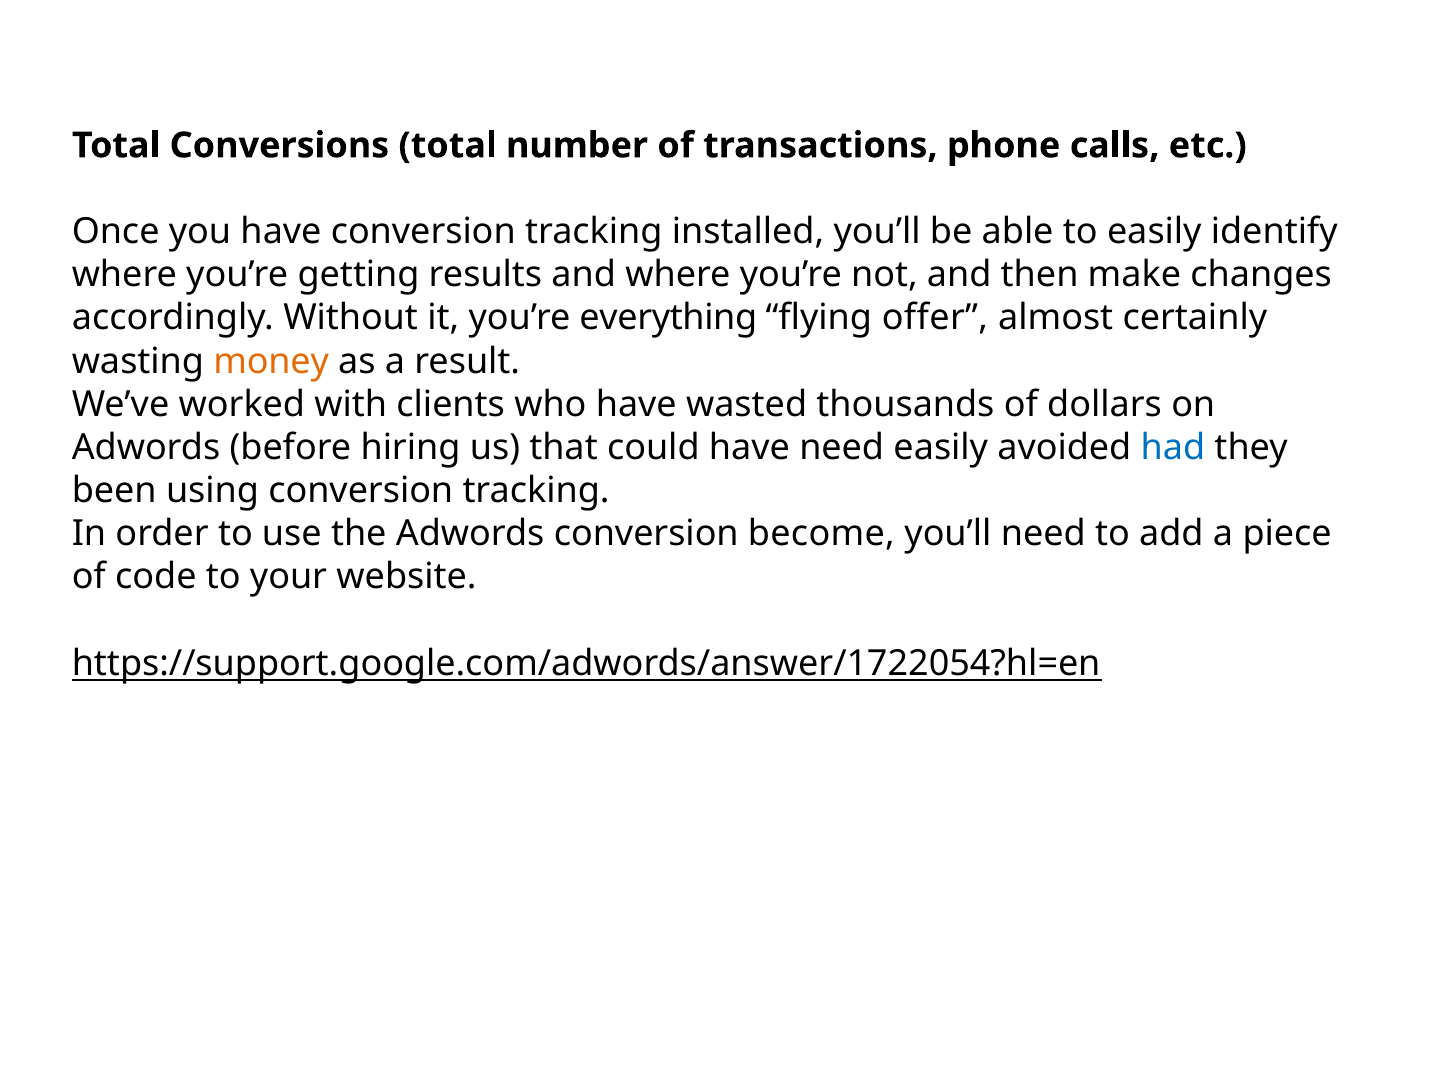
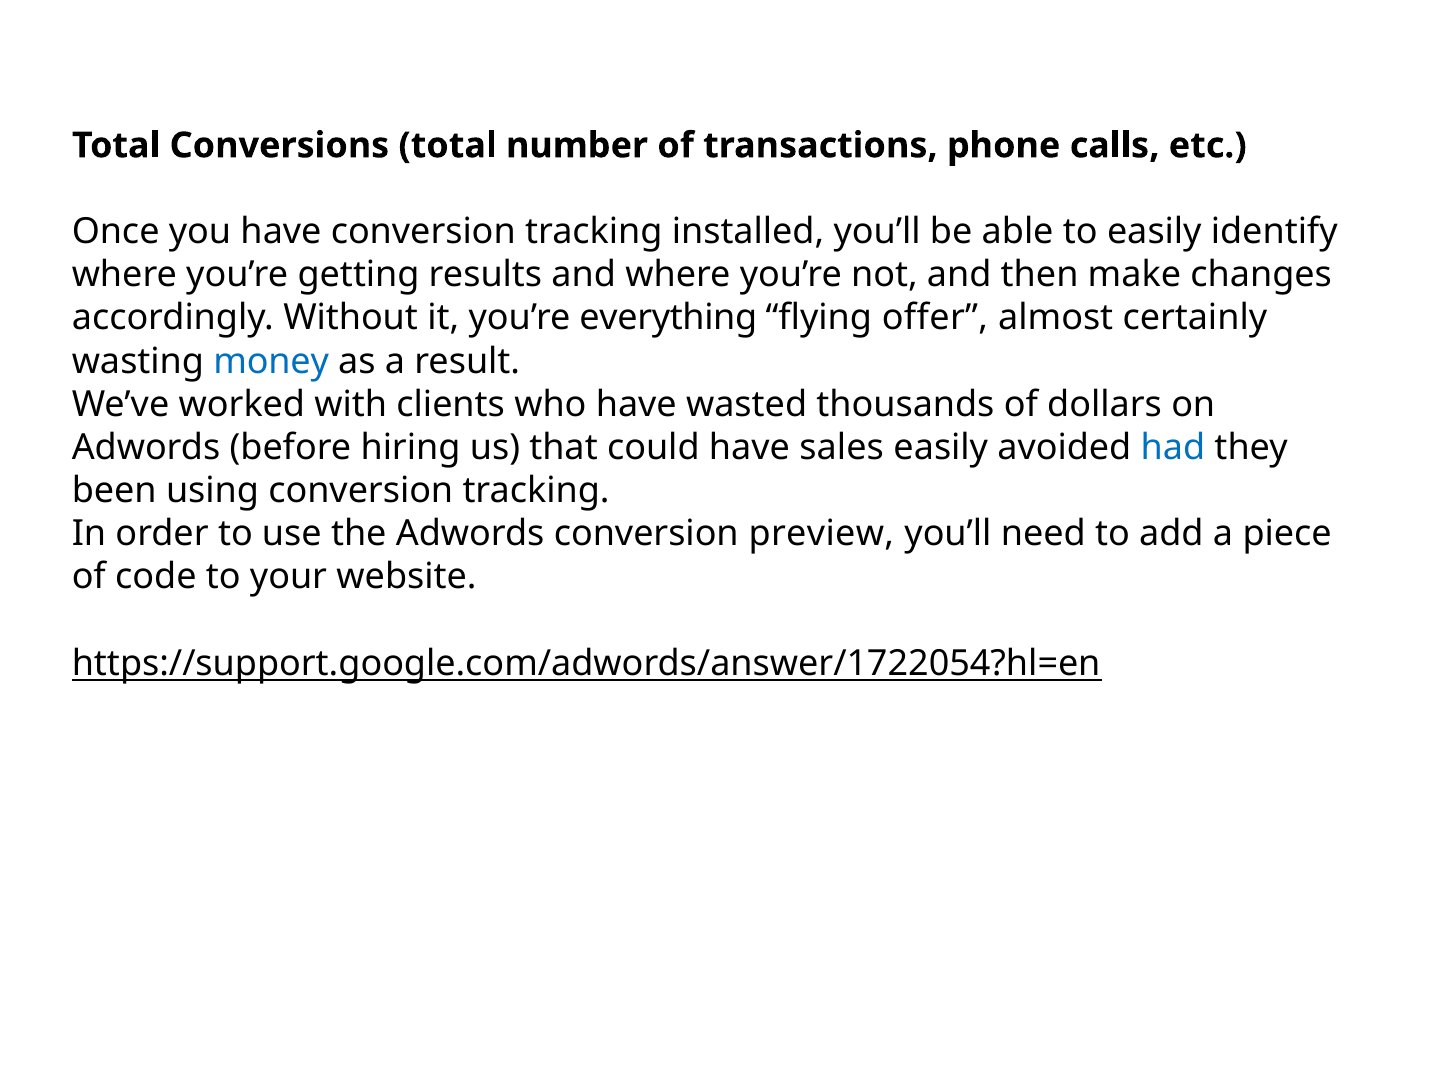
money colour: orange -> blue
have need: need -> sales
become: become -> preview
